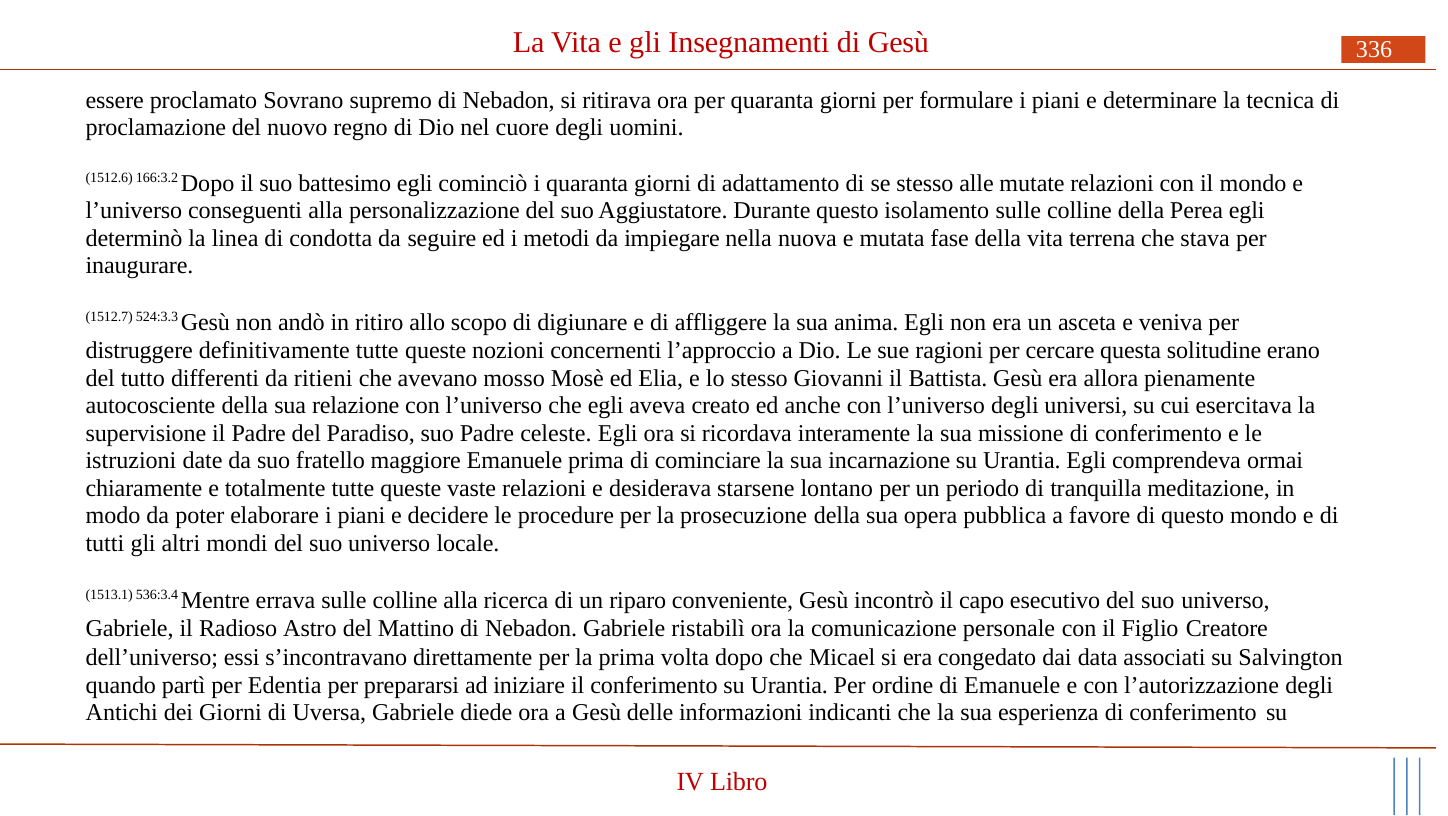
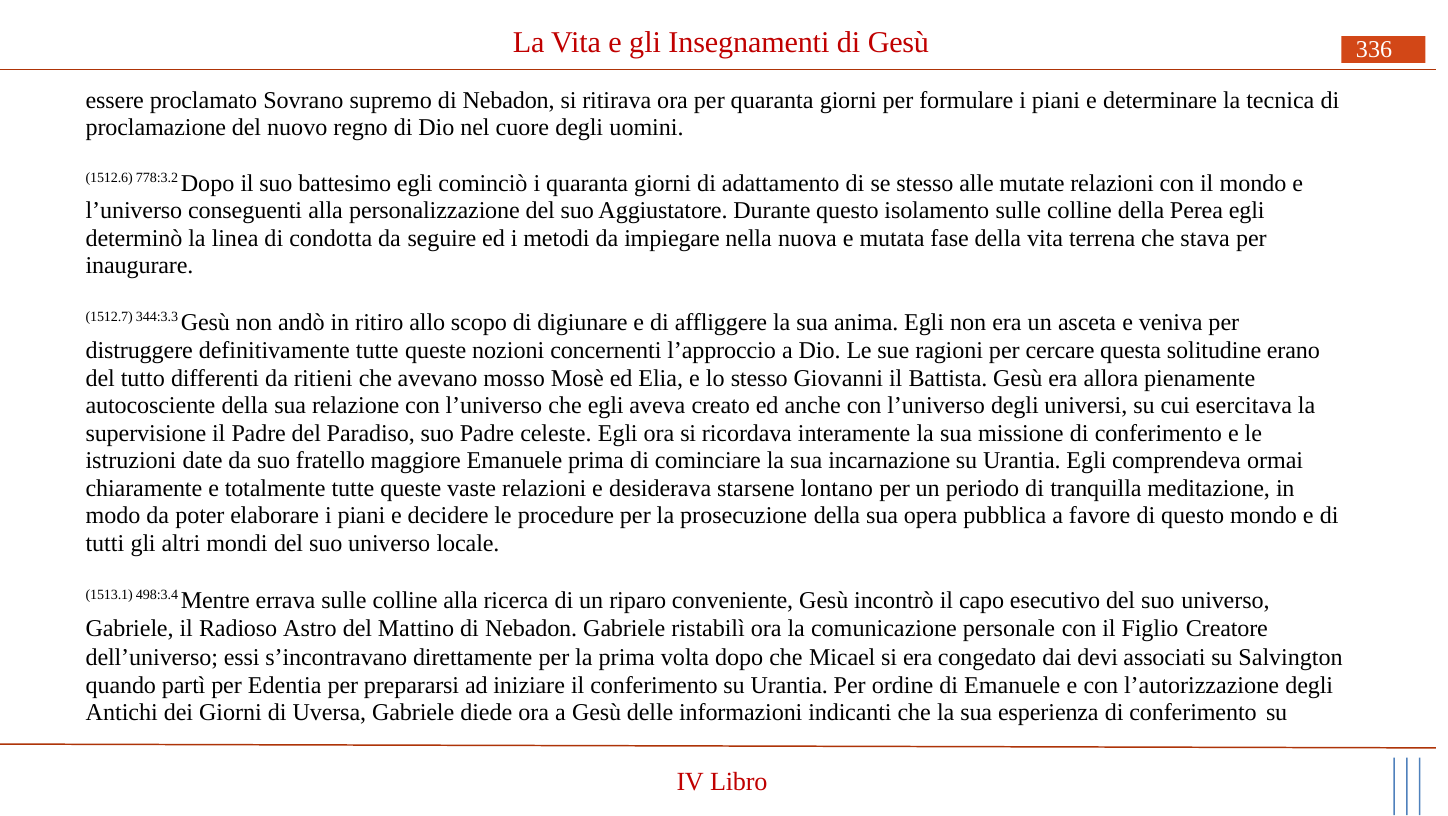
166:3.2: 166:3.2 -> 778:3.2
524:3.3: 524:3.3 -> 344:3.3
536:3.4: 536:3.4 -> 498:3.4
data: data -> devi
